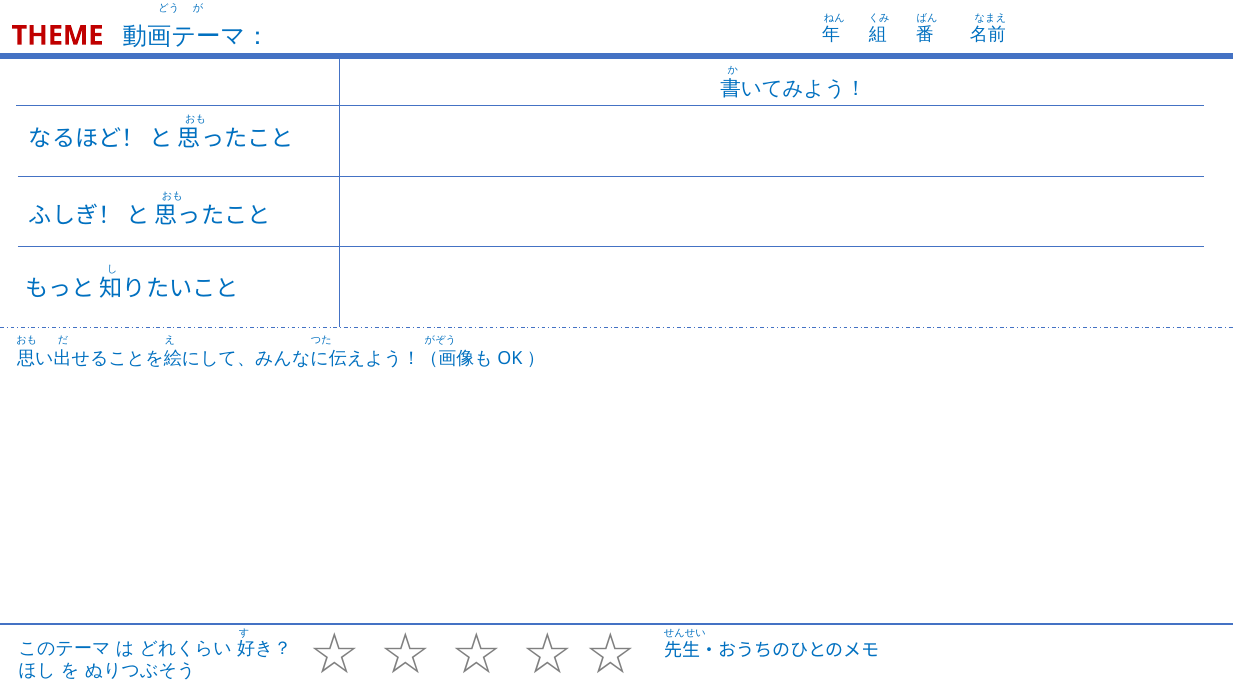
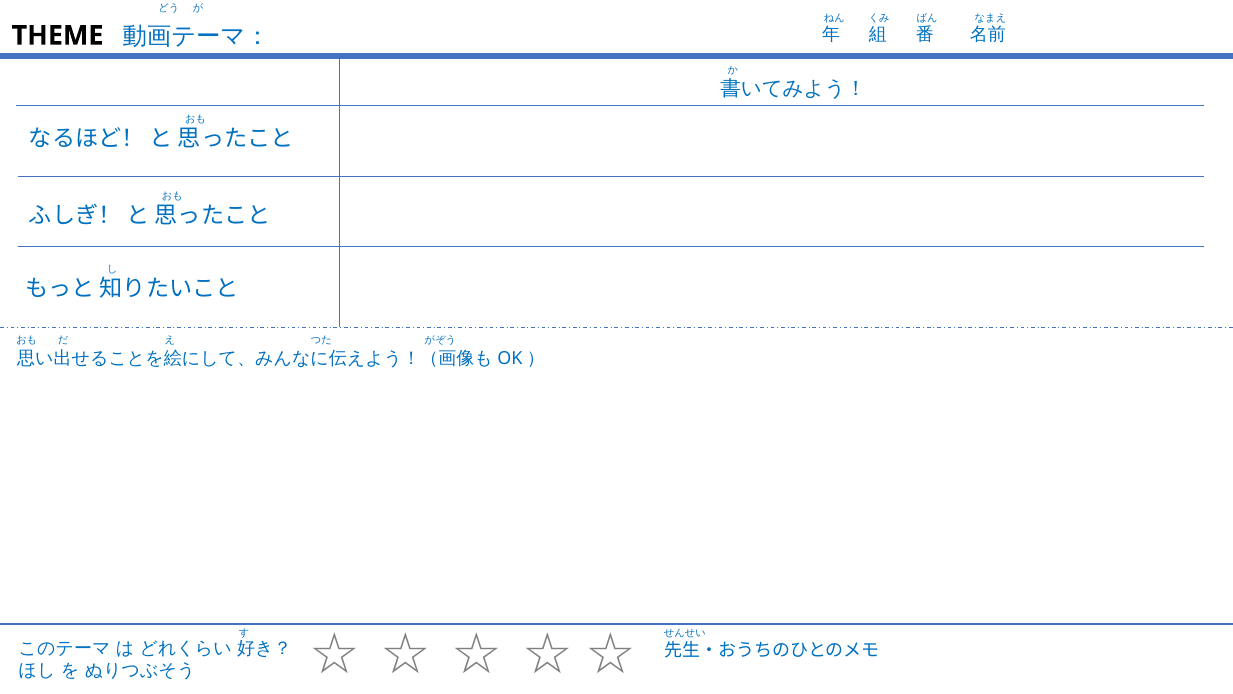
THEME colour: red -> black
